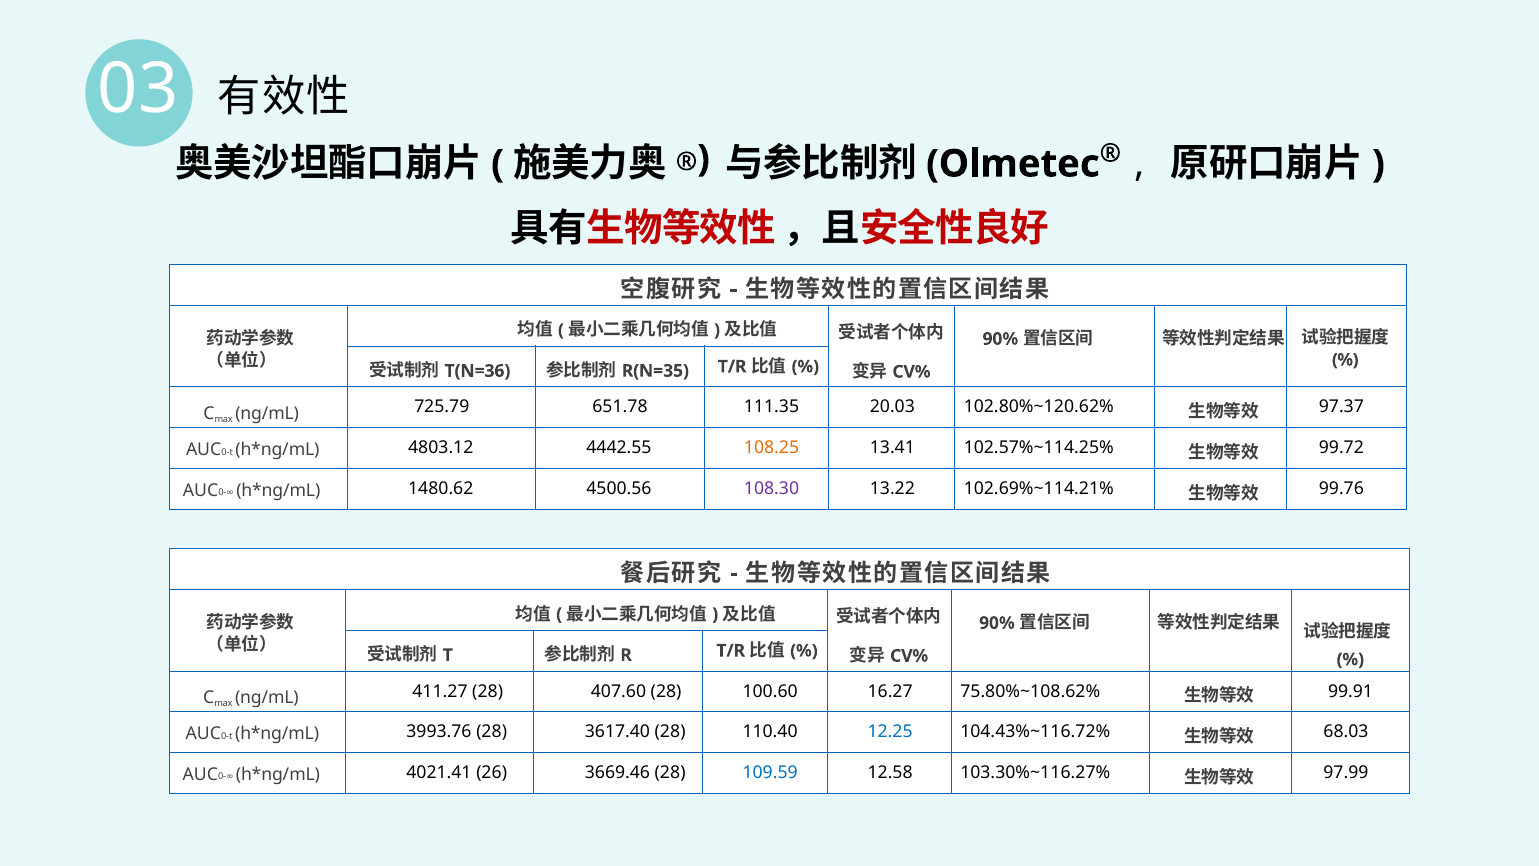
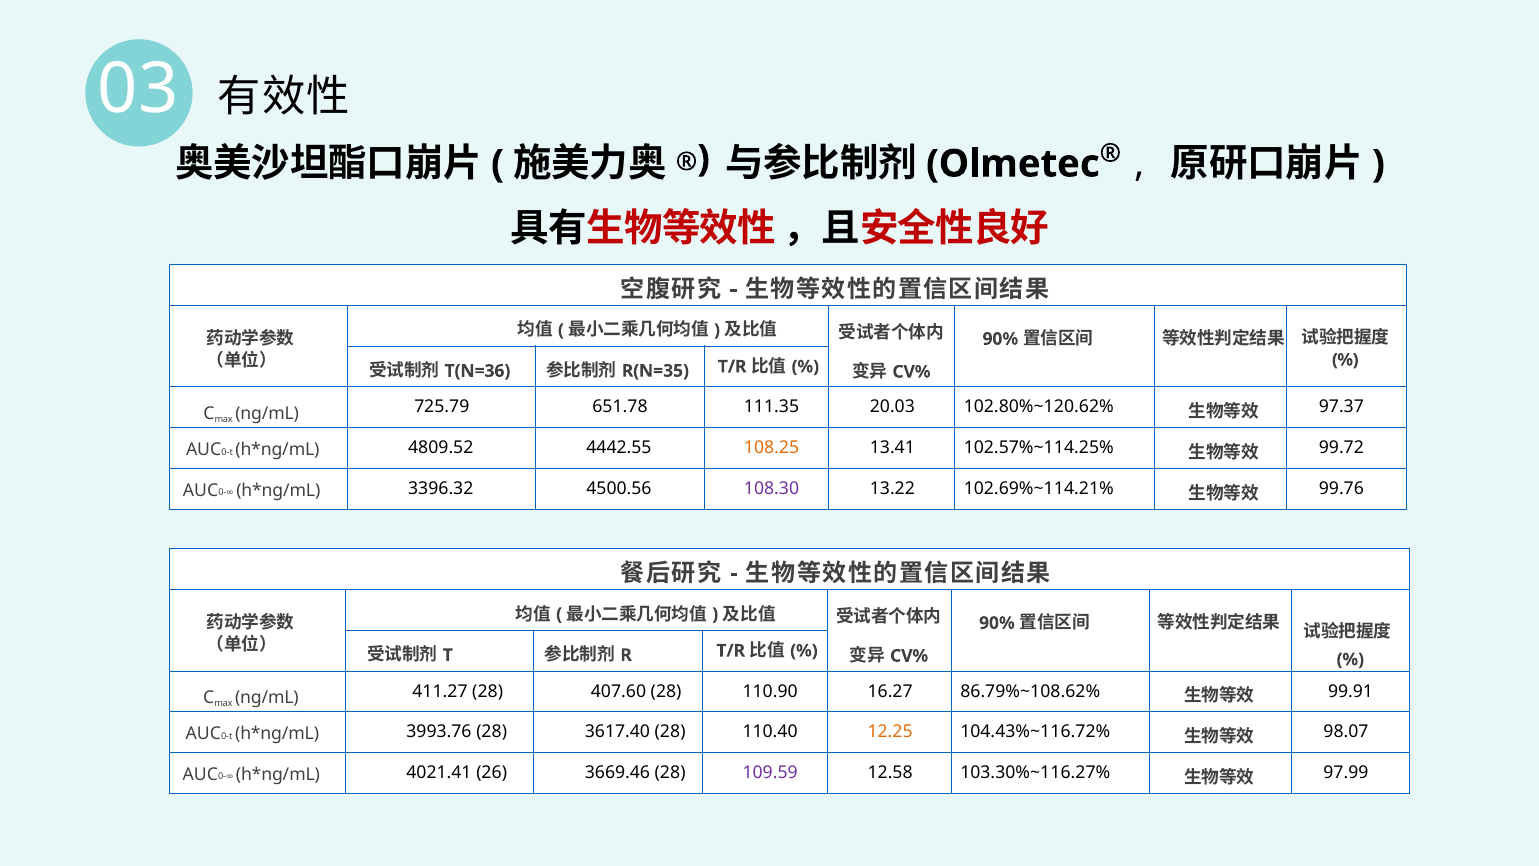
4803.12: 4803.12 -> 4809.52
1480.62: 1480.62 -> 3396.32
100.60: 100.60 -> 110.90
75.80%~108.62%: 75.80%~108.62% -> 86.79%~108.62%
12.25 colour: blue -> orange
68.03: 68.03 -> 98.07
109.59 colour: blue -> purple
